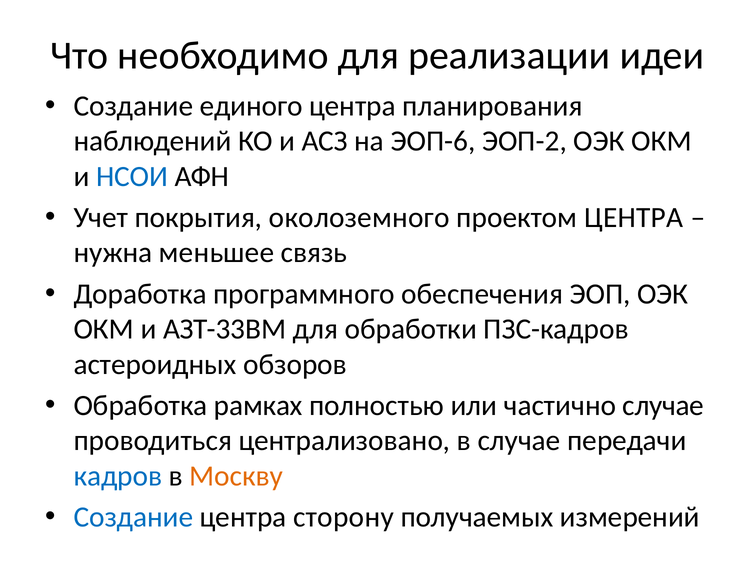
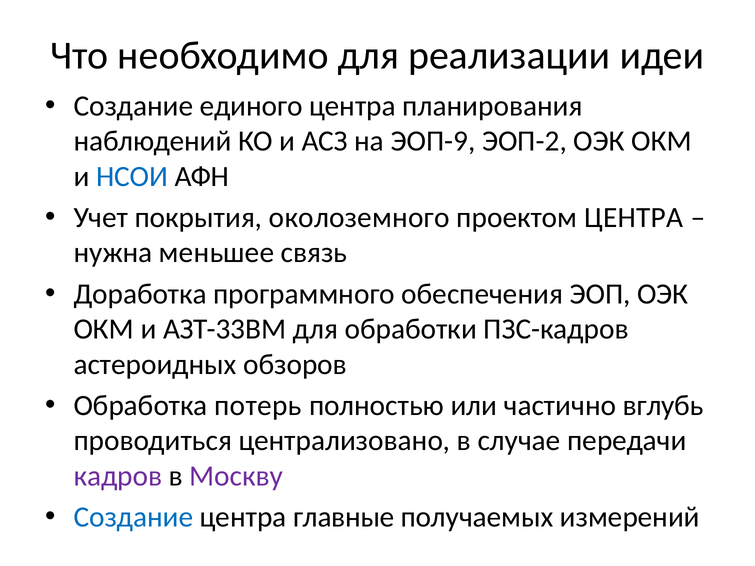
ЭОП-6: ЭОП-6 -> ЭОП-9
рамках: рамках -> потерь
частично случае: случае -> вглубь
кадров colour: blue -> purple
Москву colour: orange -> purple
сторону: сторону -> главные
